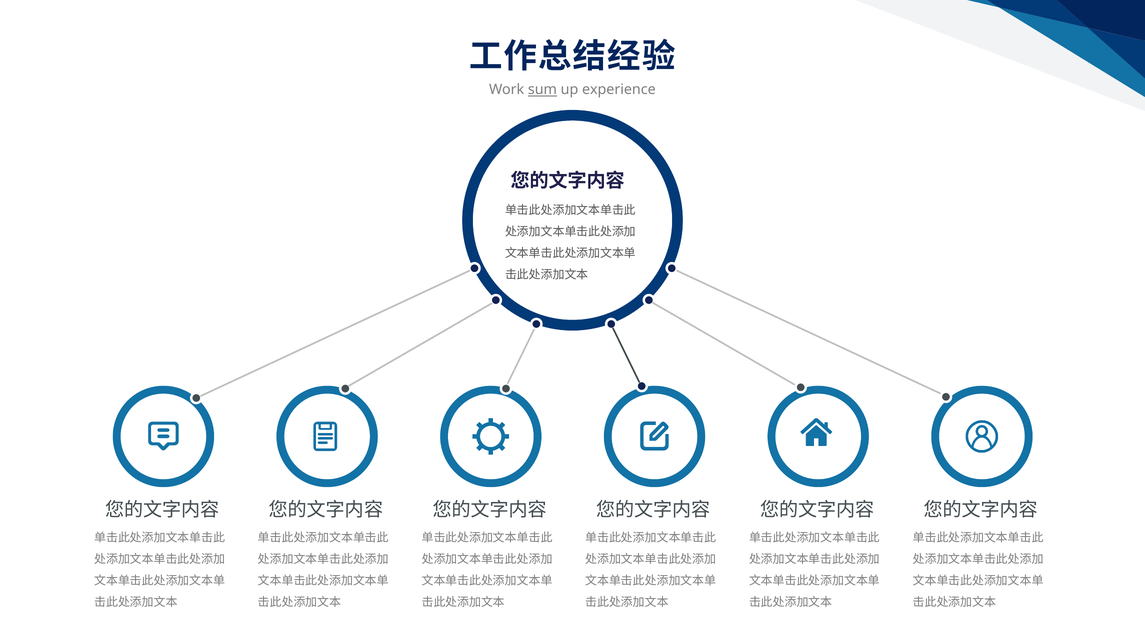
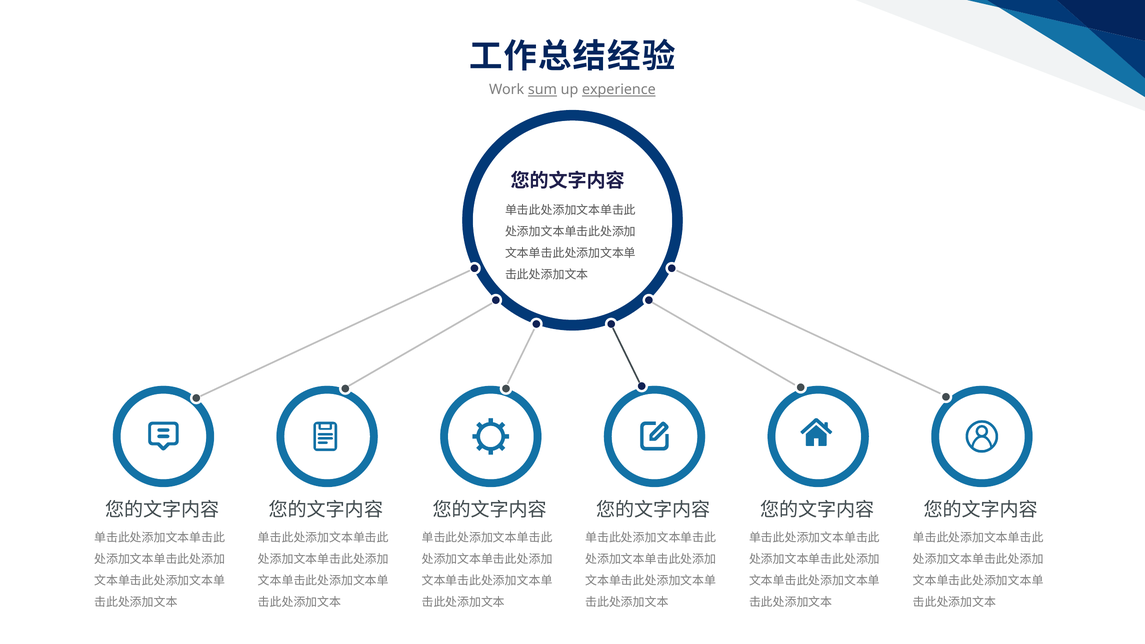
experience underline: none -> present
